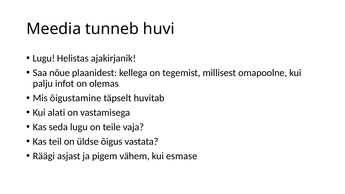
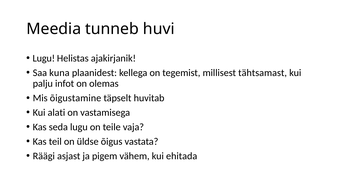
nõue: nõue -> kuna
omapoolne: omapoolne -> tähtsamast
esmase: esmase -> ehitada
